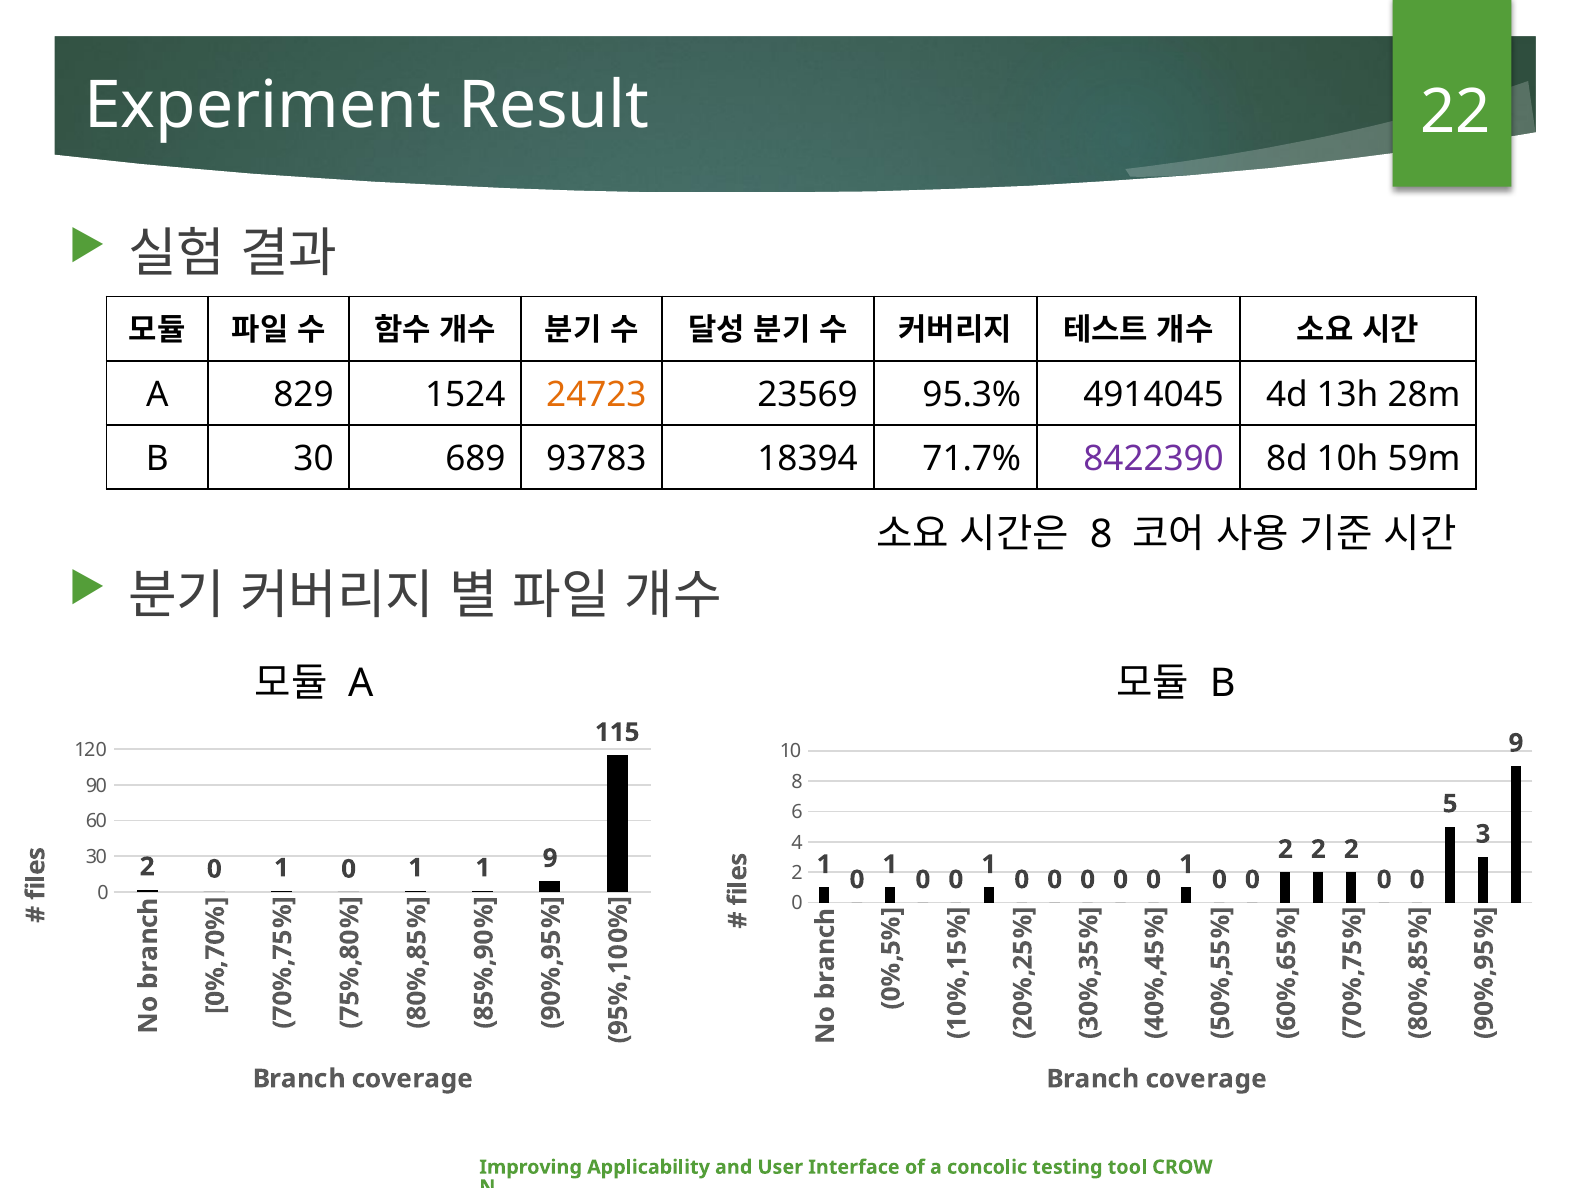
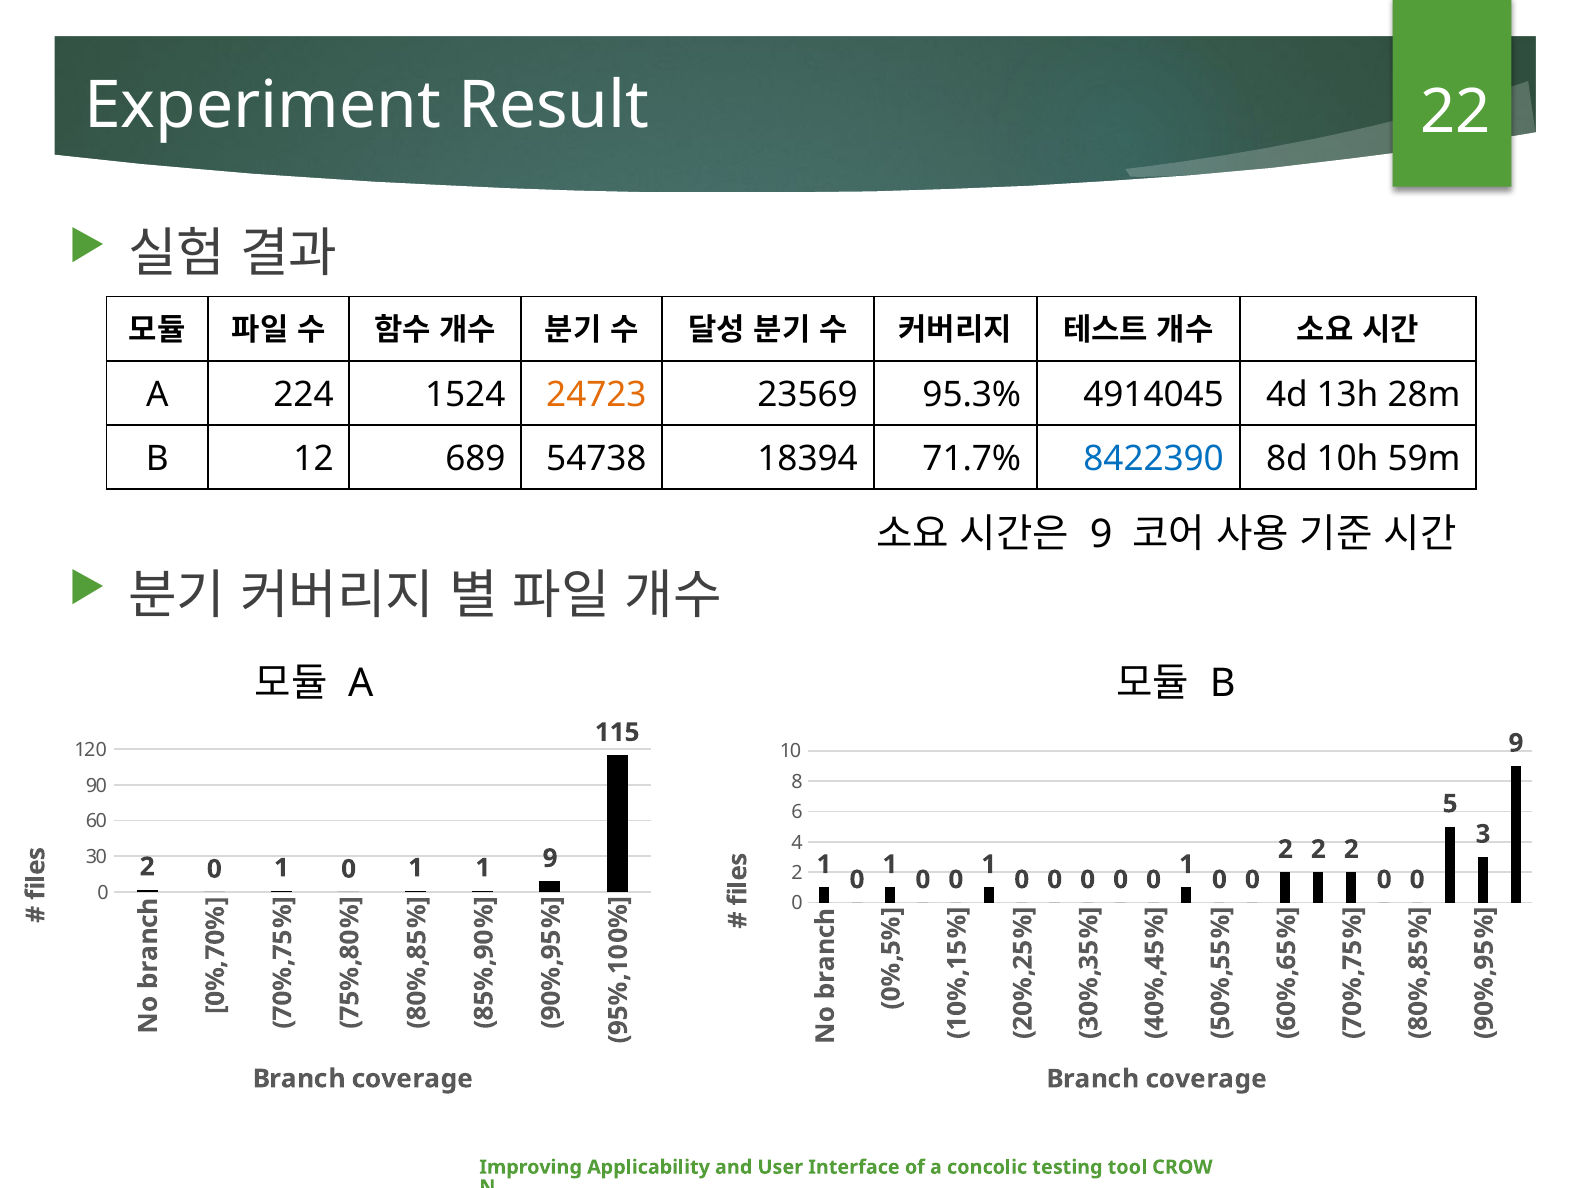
829: 829 -> 224
B 30: 30 -> 12
93783: 93783 -> 54738
8422390 colour: purple -> blue
8 at (1101, 534): 8 -> 9
